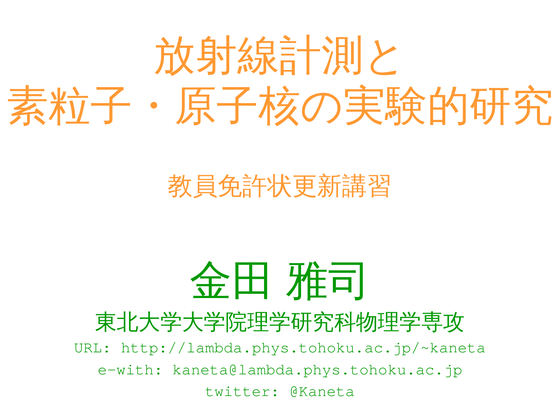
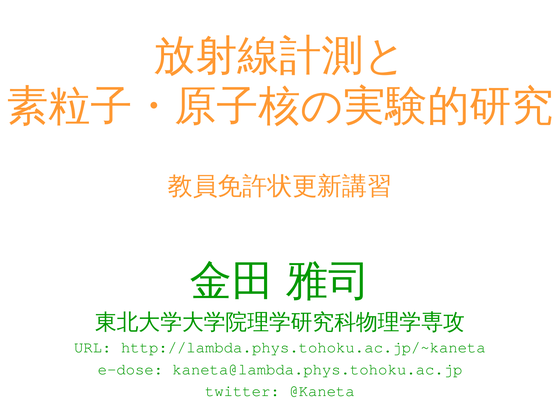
e-with: e-with -> e-dose
